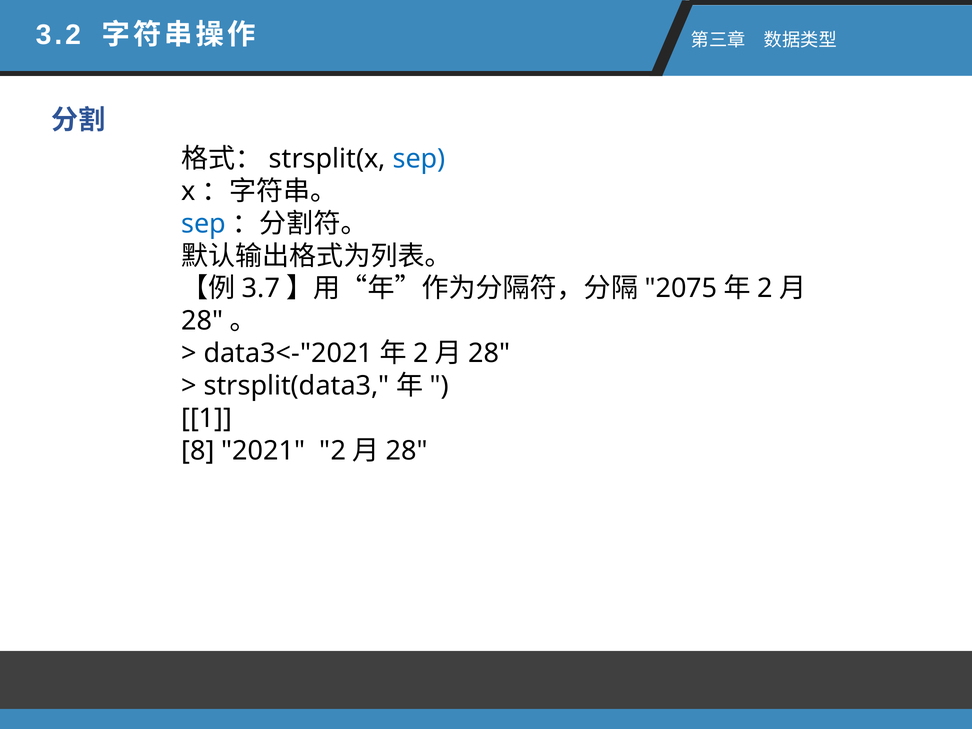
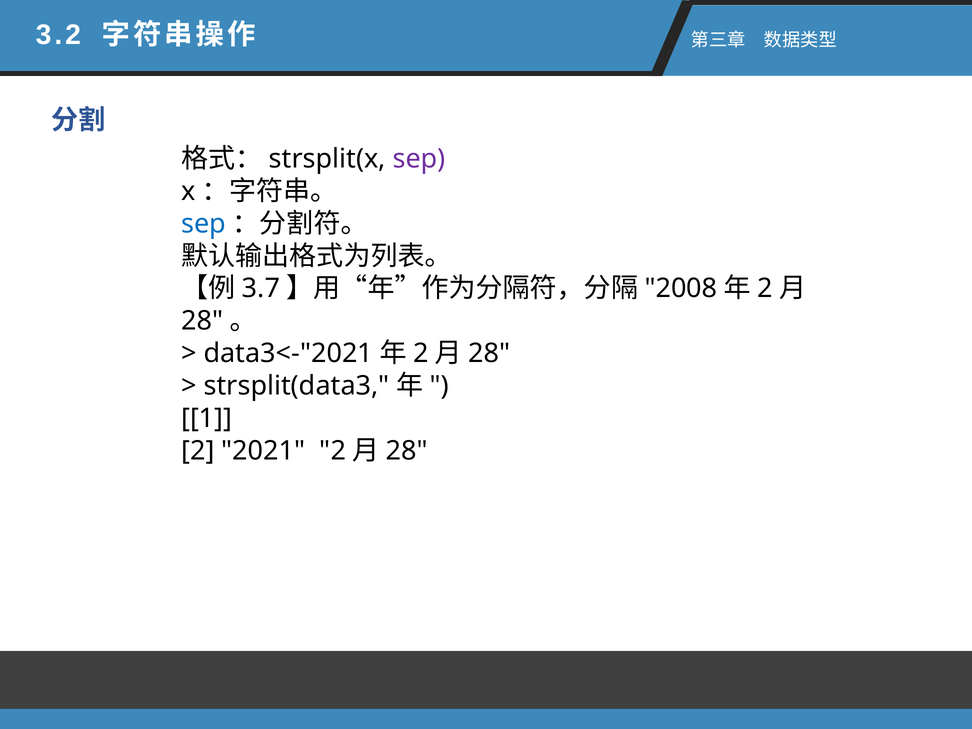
sep at (419, 159) colour: blue -> purple
2075: 2075 -> 2008
8 at (198, 451): 8 -> 2
